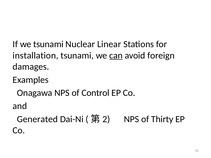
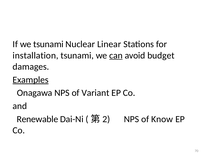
foreign: foreign -> budget
Examples underline: none -> present
Control: Control -> Variant
Generated: Generated -> Renewable
Thirty: Thirty -> Know
